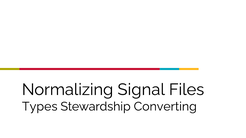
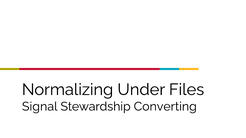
Signal: Signal -> Under
Types: Types -> Signal
